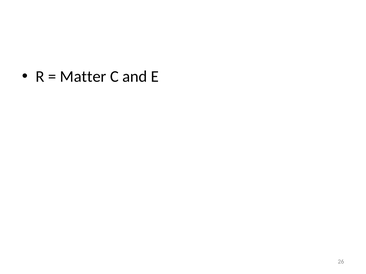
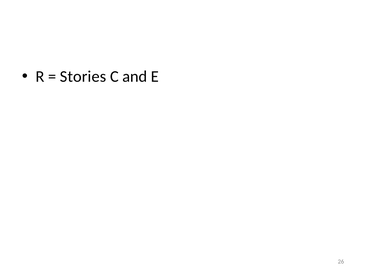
Matter: Matter -> Stories
